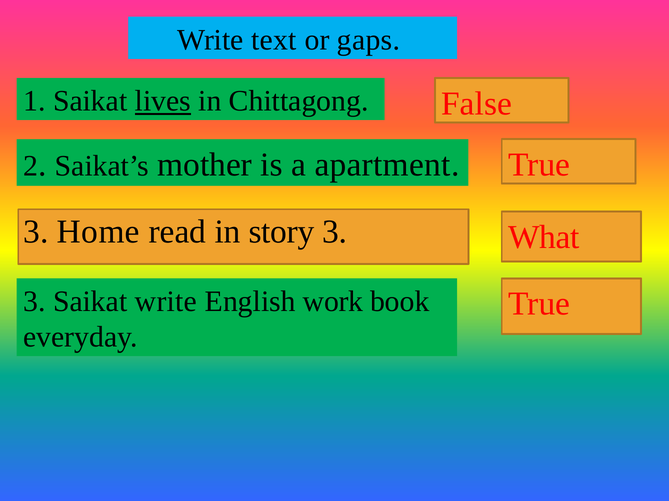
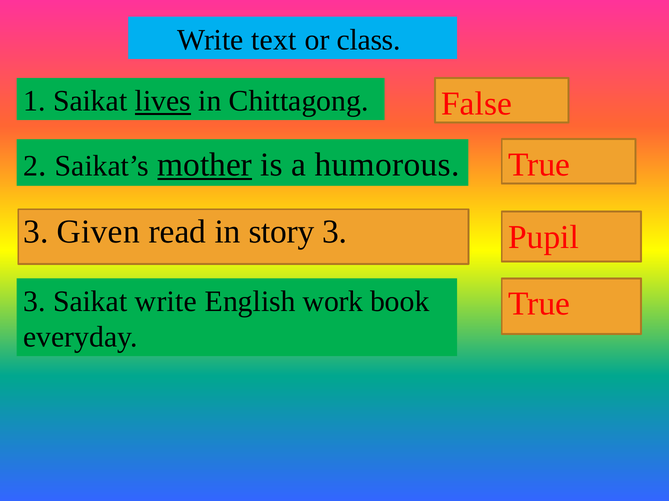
gaps: gaps -> class
mother underline: none -> present
apartment: apartment -> humorous
Home: Home -> Given
What: What -> Pupil
